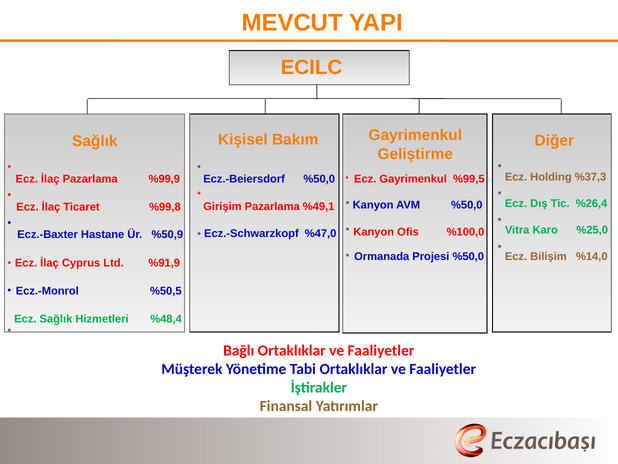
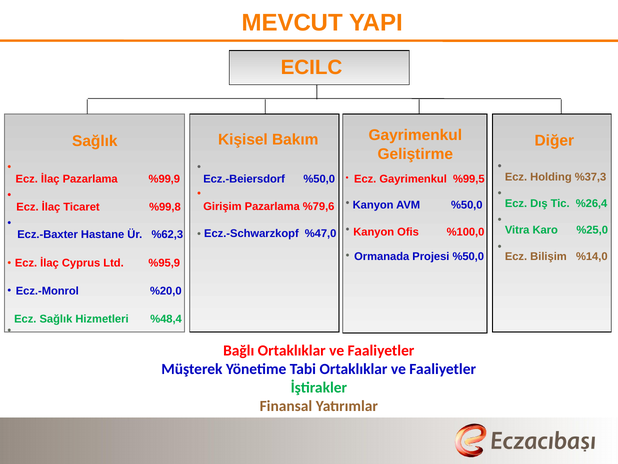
%49,1: %49,1 -> %79,6
%50,9: %50,9 -> %62,3
%91,9: %91,9 -> %95,9
%50,5: %50,5 -> %20,0
